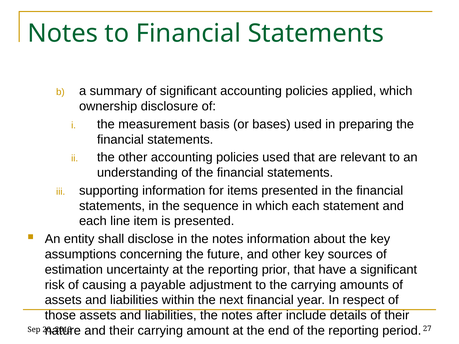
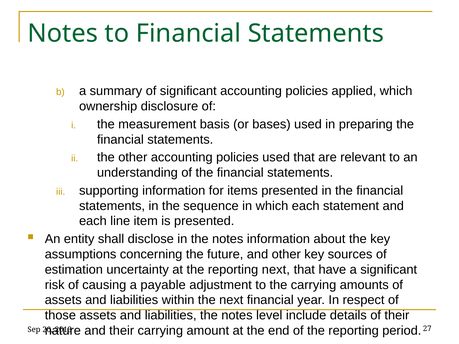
reporting prior: prior -> next
after: after -> level
